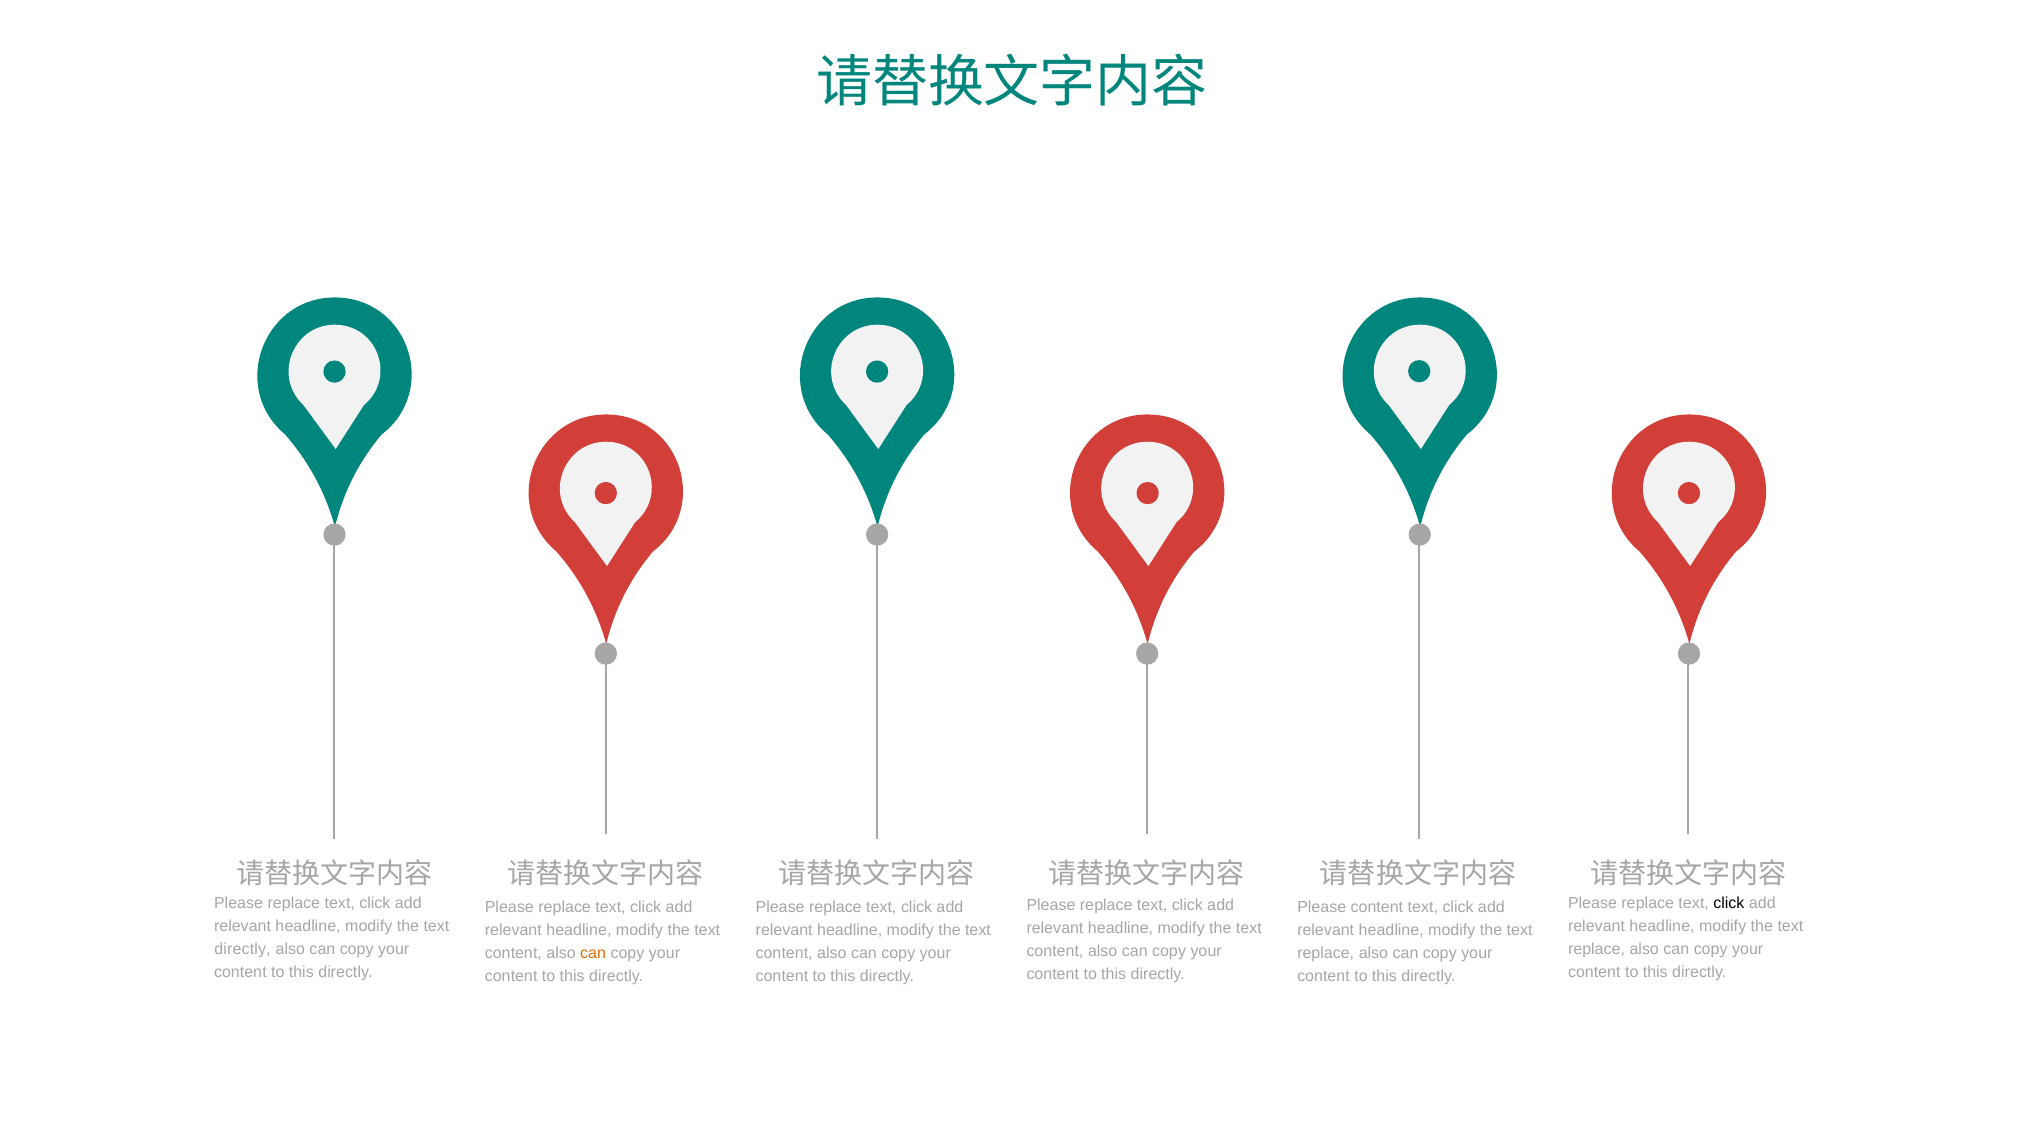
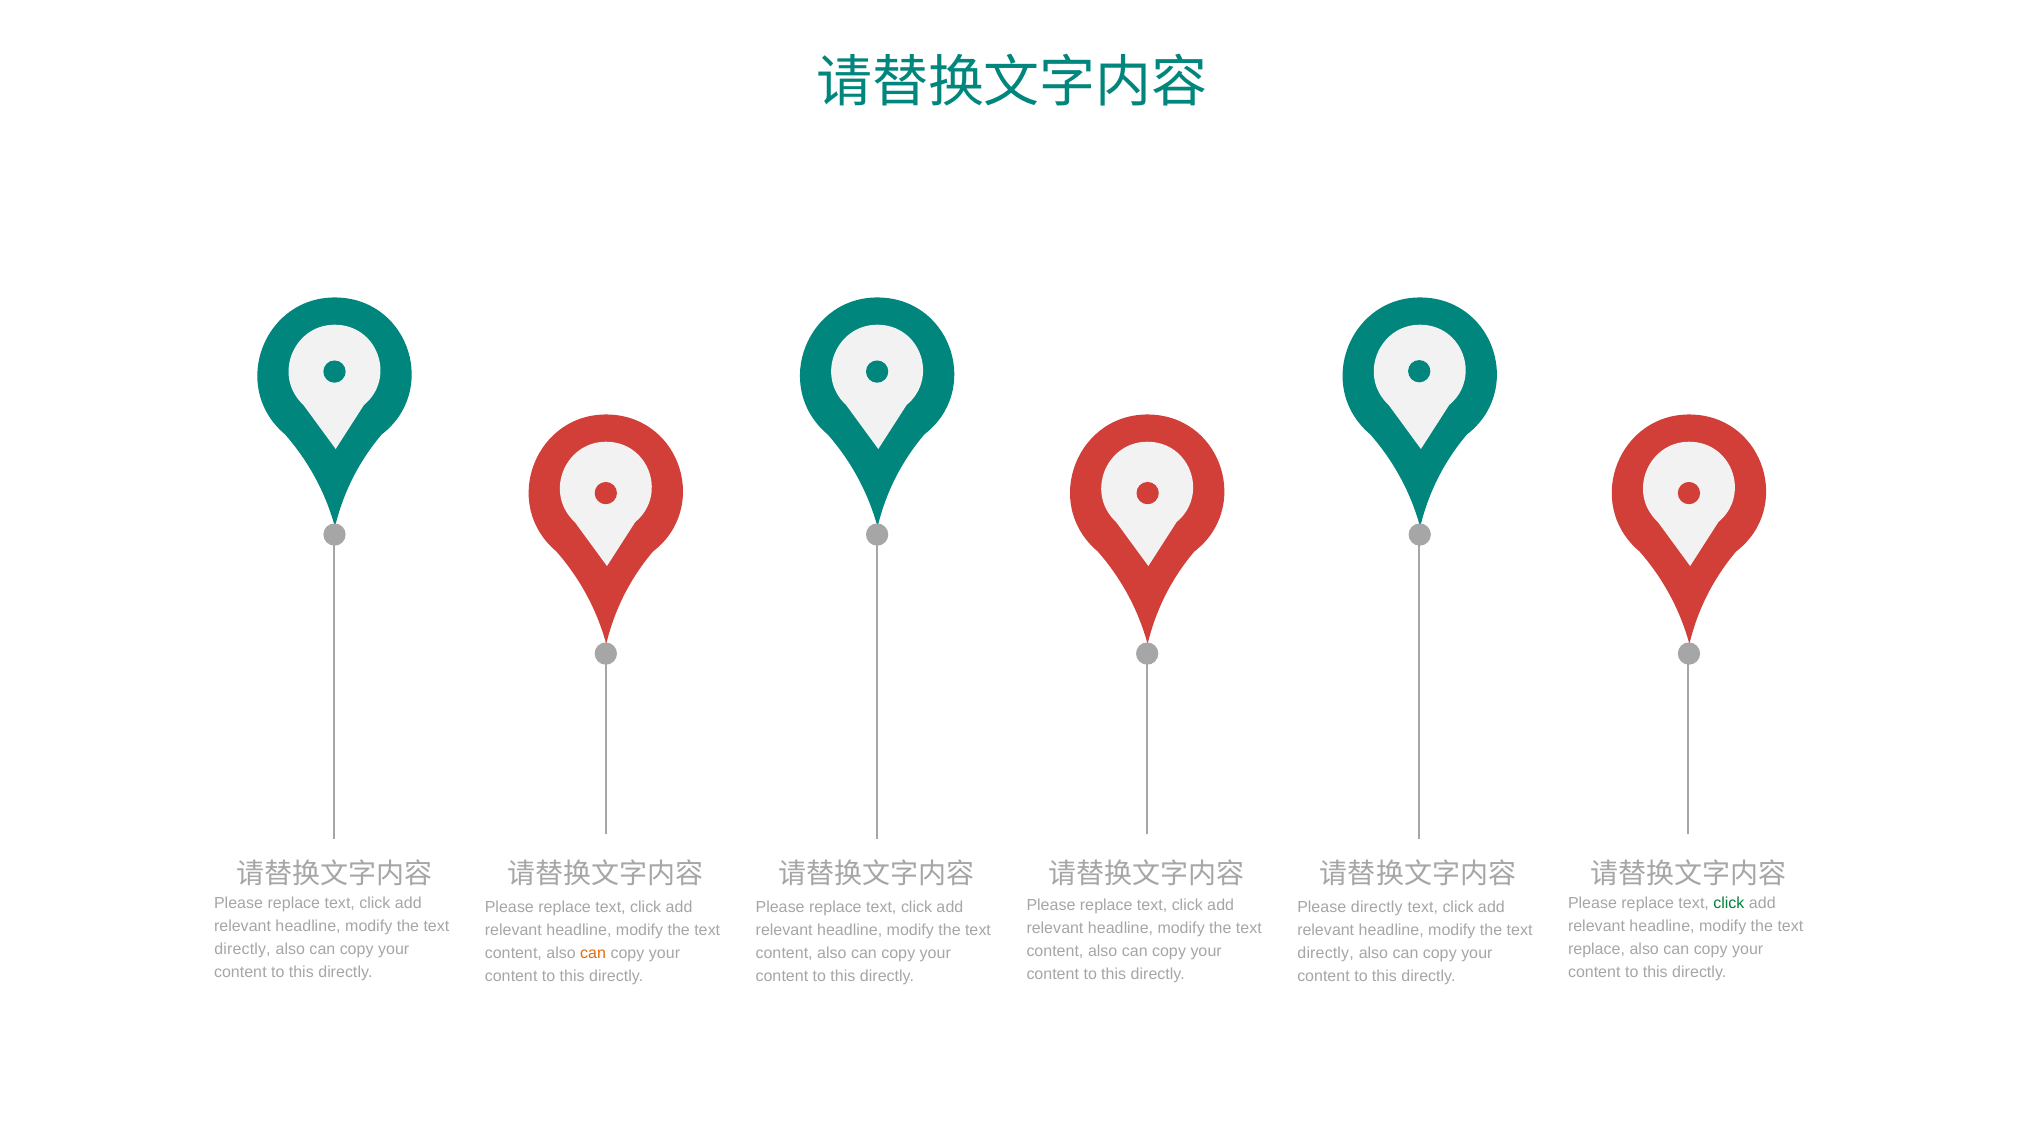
click at (1729, 903) colour: black -> green
Please content: content -> directly
replace at (1326, 954): replace -> directly
